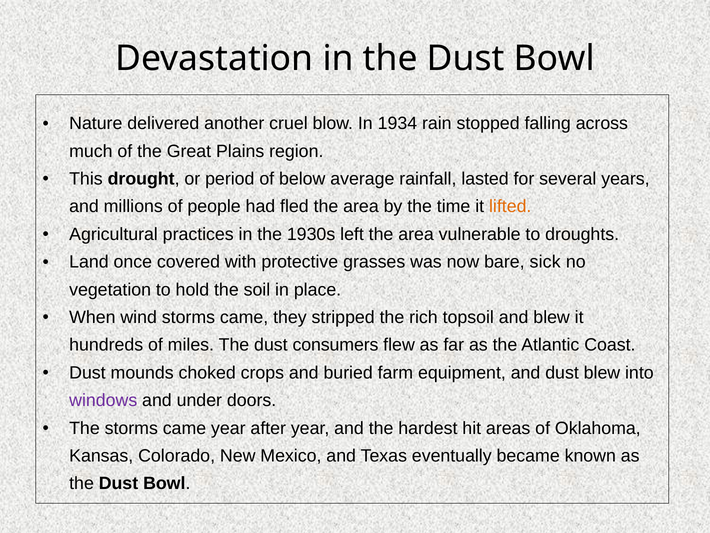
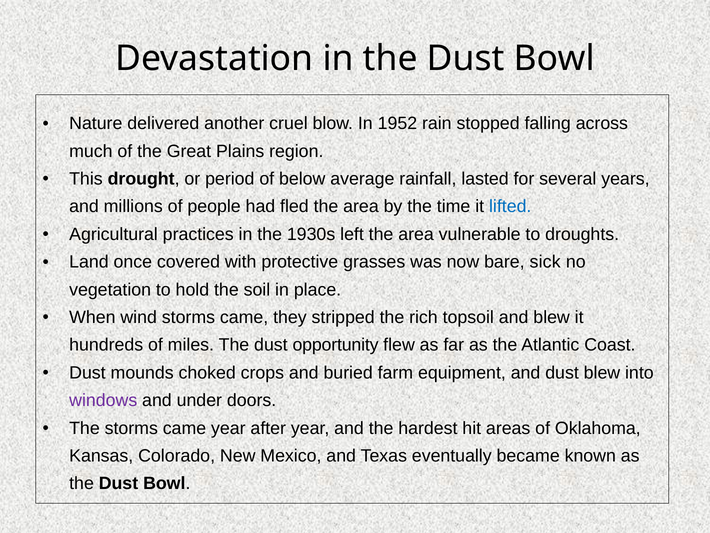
1934: 1934 -> 1952
lifted colour: orange -> blue
consumers: consumers -> opportunity
